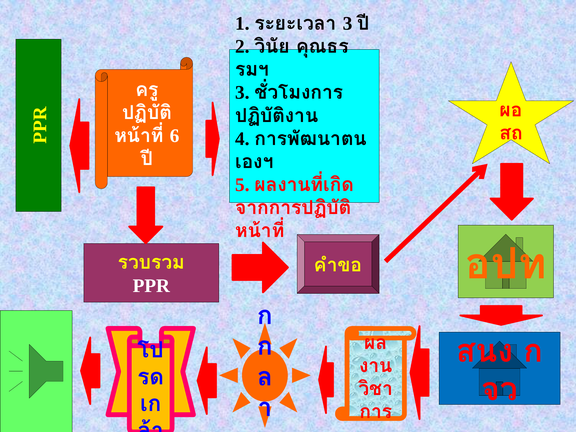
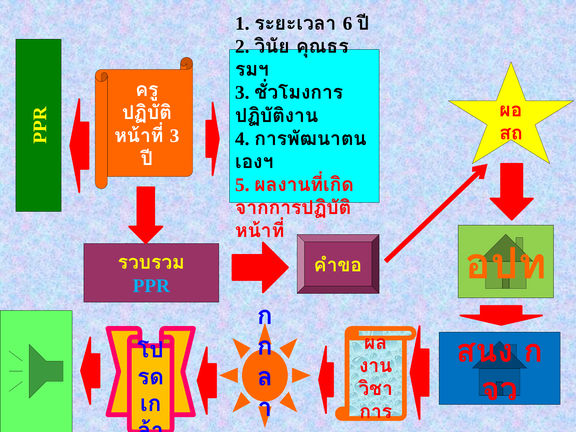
3 at (348, 24): 3 -> 6
6 at (175, 136): 6 -> 3
PPR colour: white -> light blue
